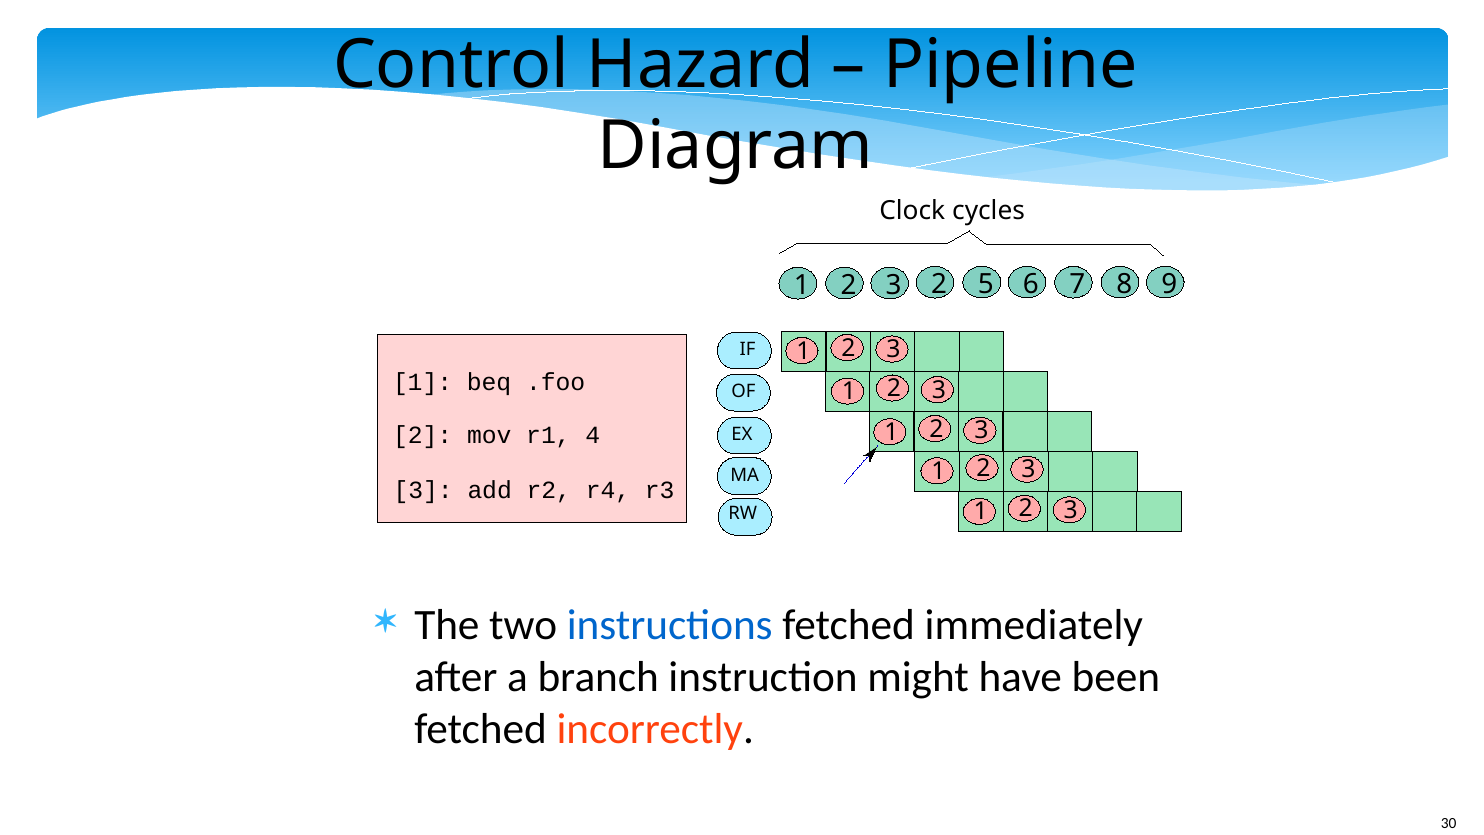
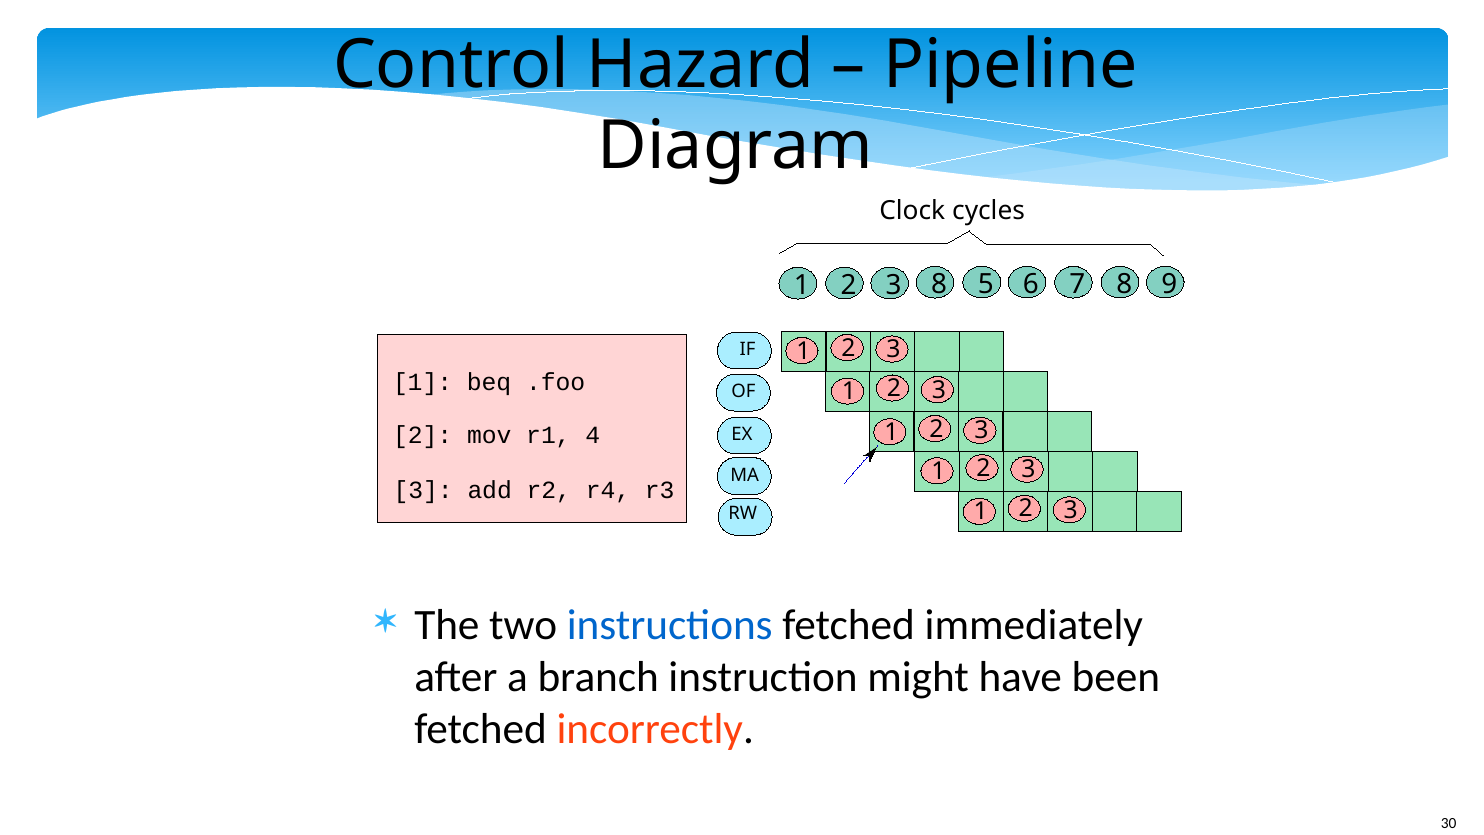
3 2: 2 -> 8
